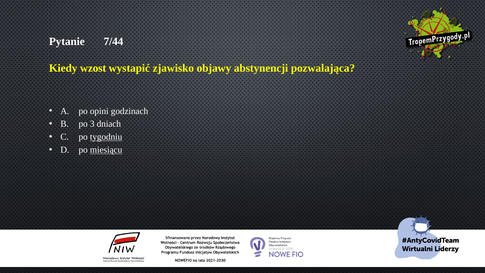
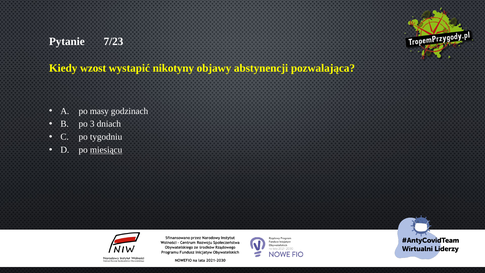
7/44: 7/44 -> 7/23
zjawisko: zjawisko -> nikotyny
opini: opini -> masy
tygodniu underline: present -> none
